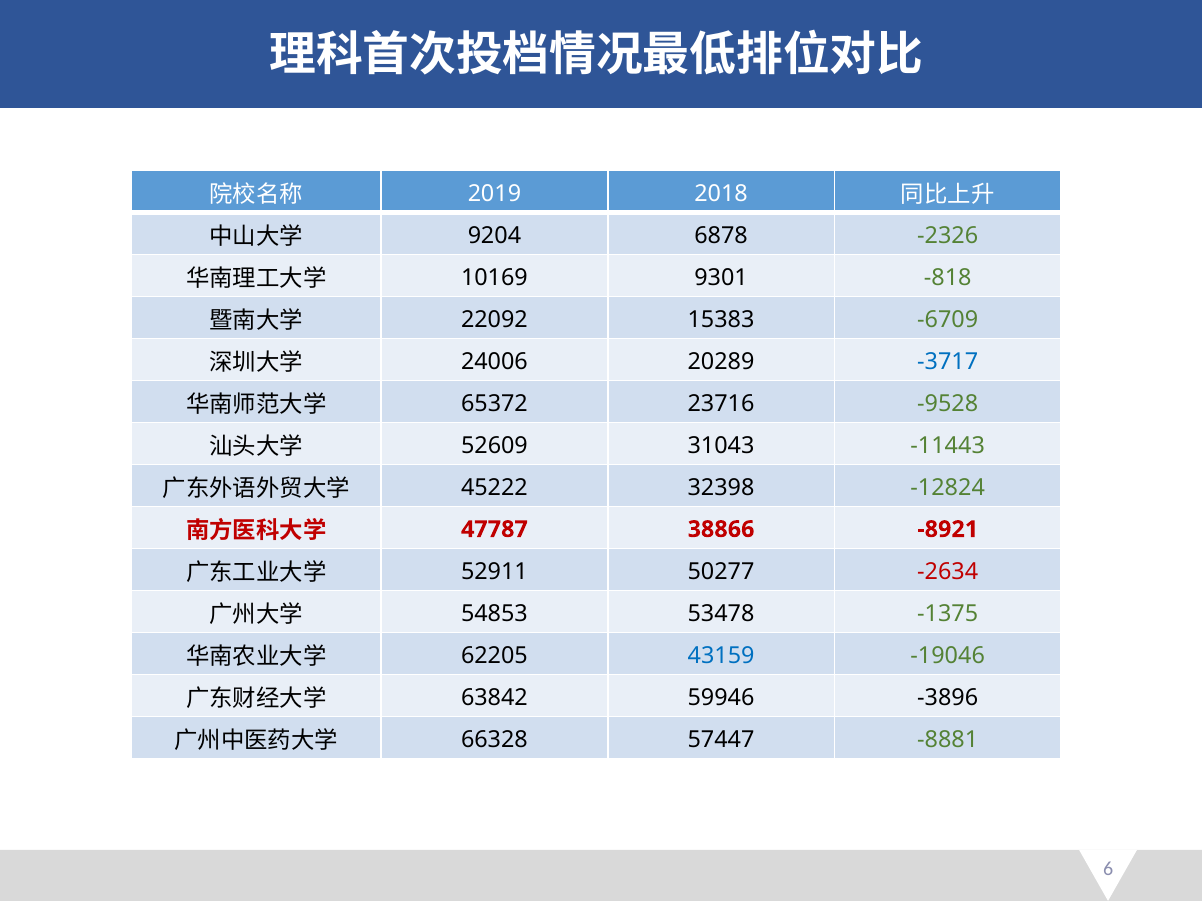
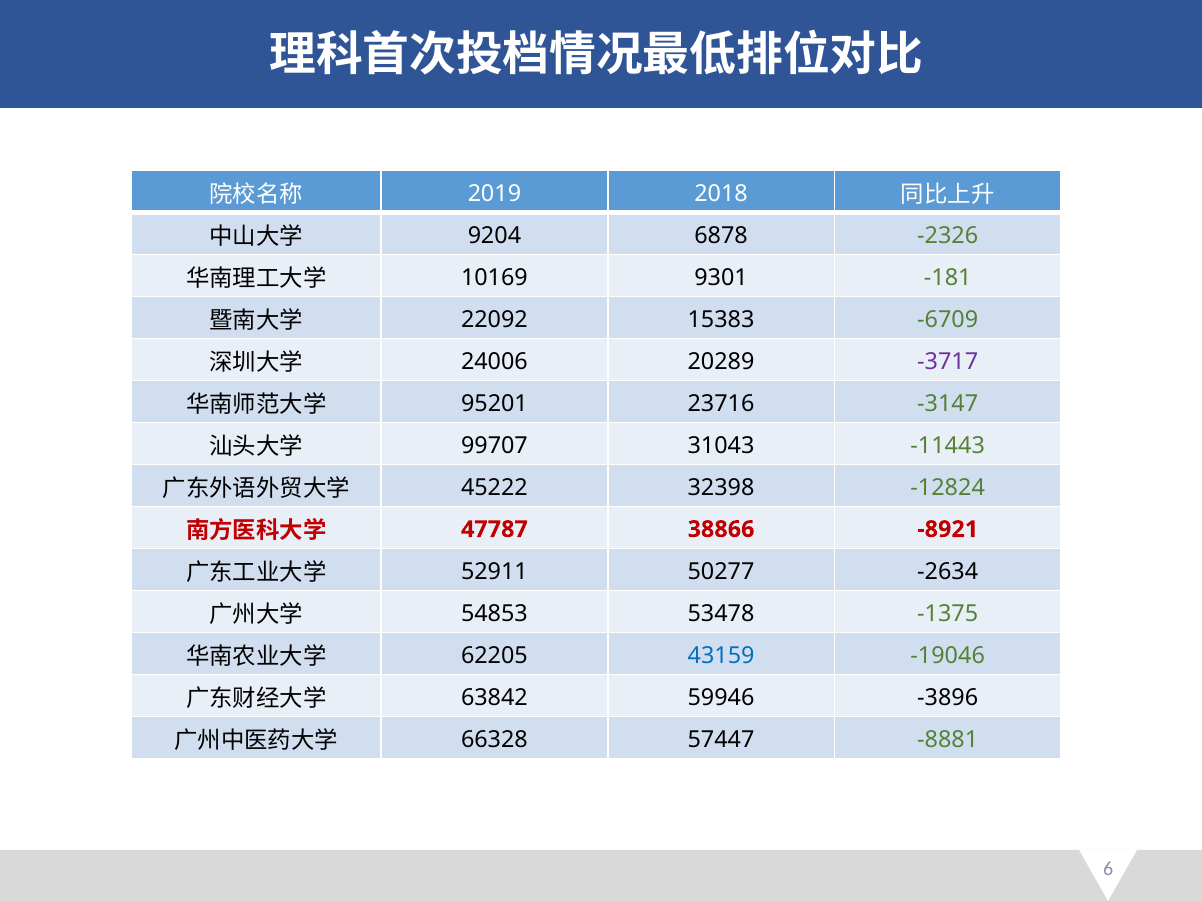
-818: -818 -> -181
-3717 colour: blue -> purple
65372: 65372 -> 95201
-9528: -9528 -> -3147
52609: 52609 -> 99707
-2634 colour: red -> black
